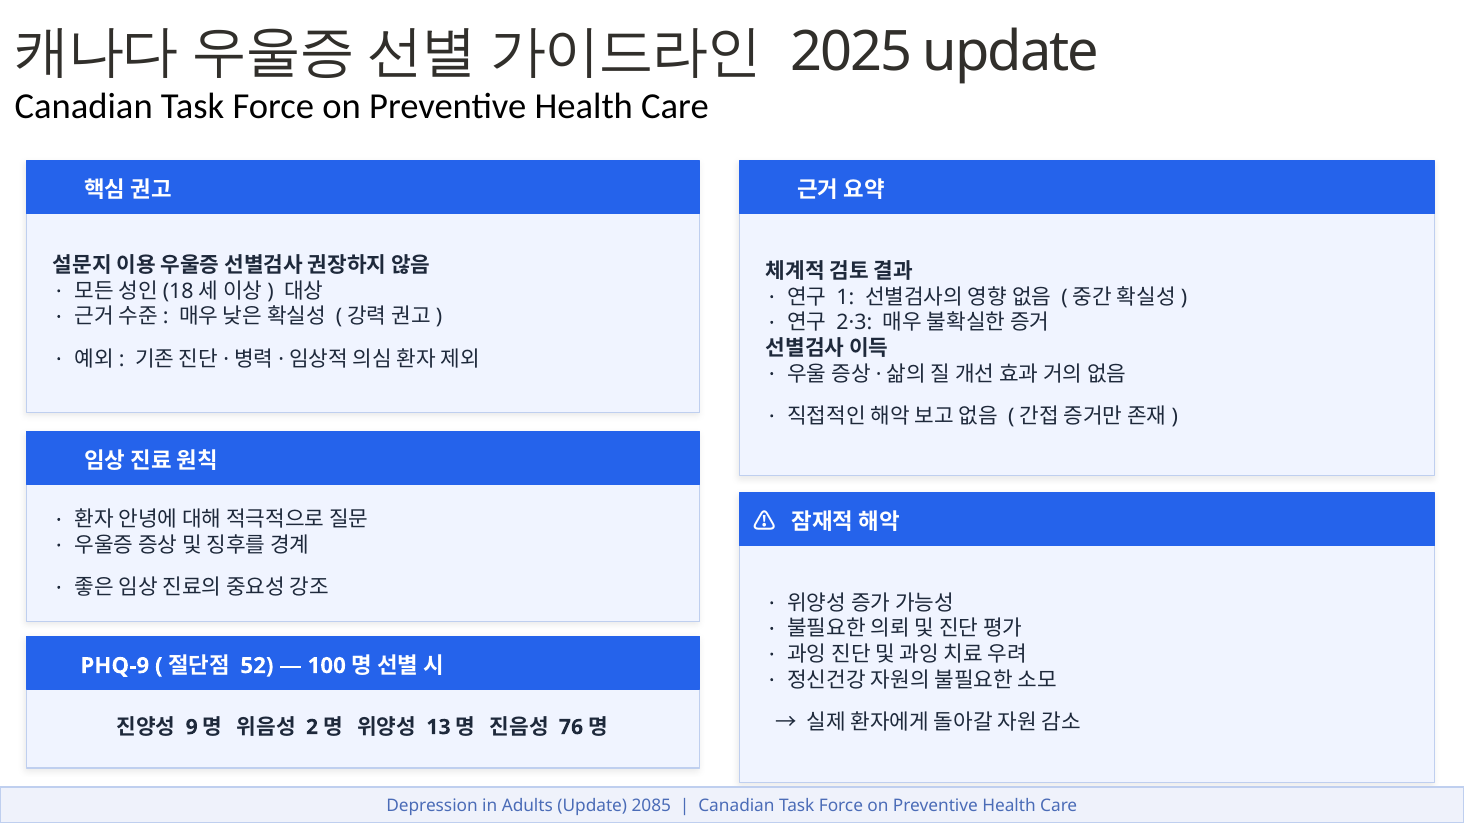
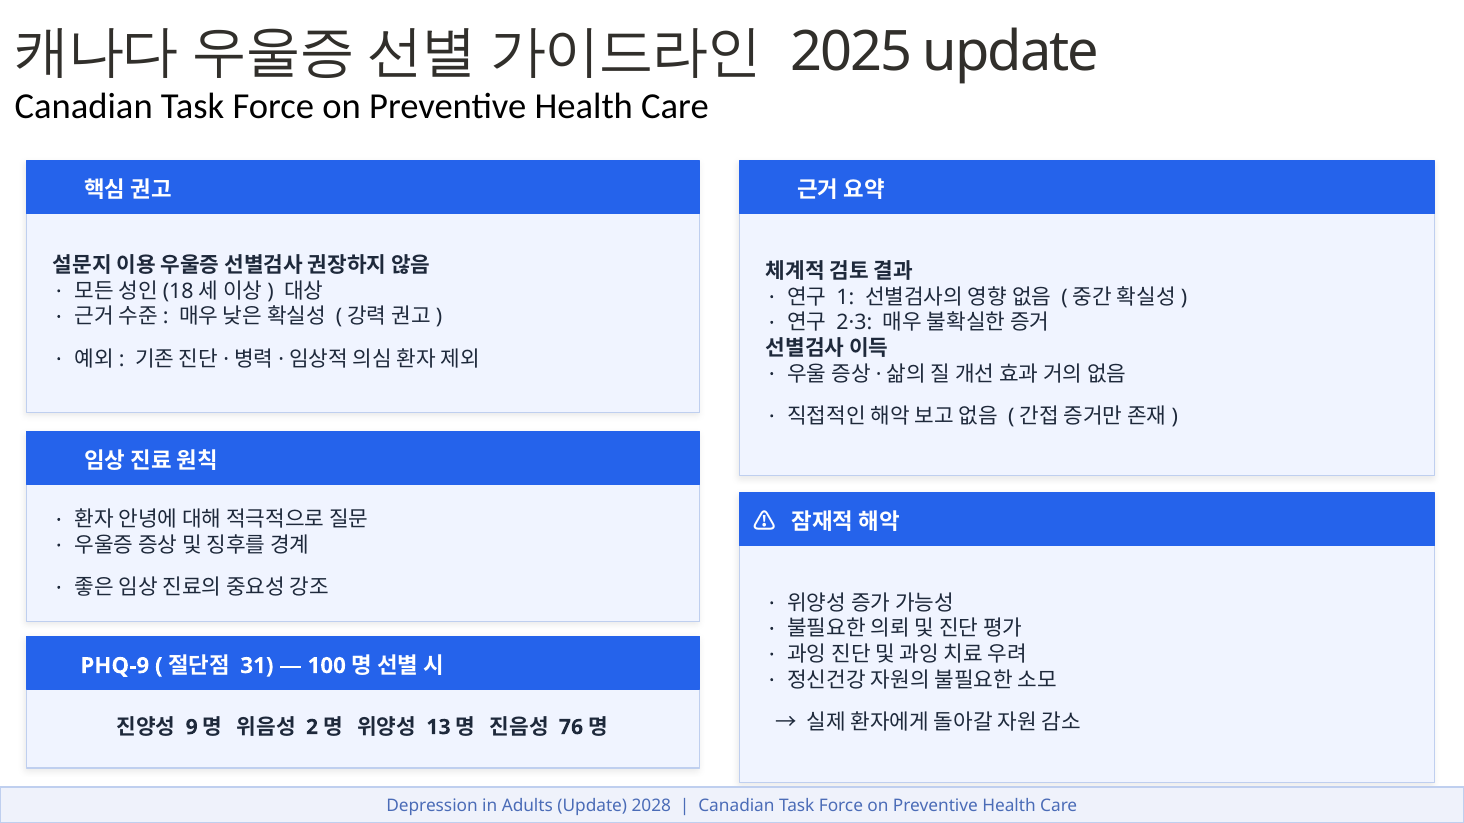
52: 52 -> 31
2085: 2085 -> 2028
